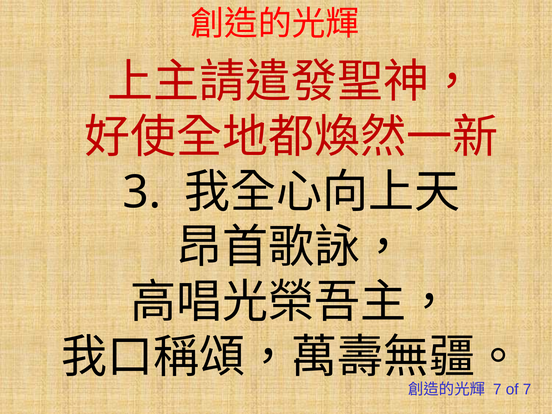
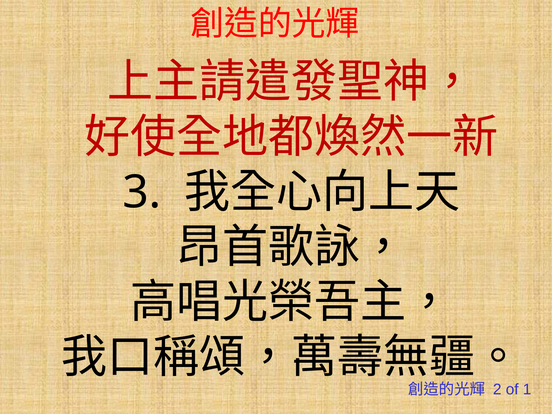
7 at (497, 390): 7 -> 2
of 7: 7 -> 1
